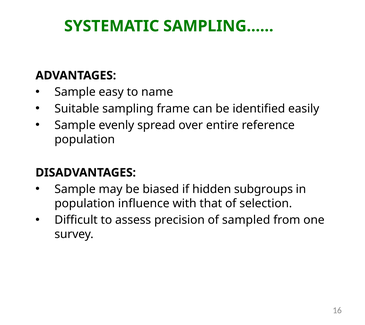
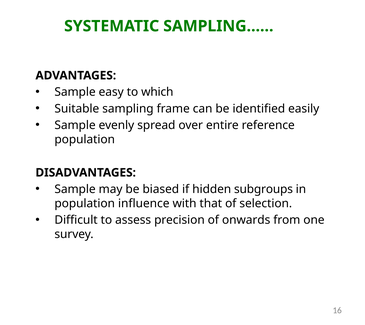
name: name -> which
sampled: sampled -> onwards
